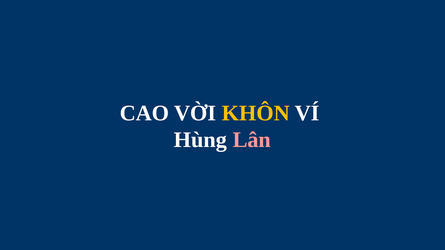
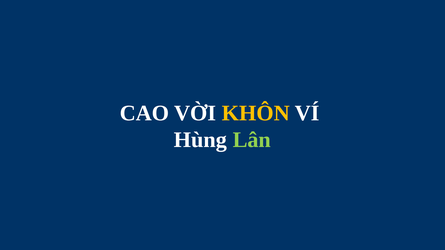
Lân colour: pink -> light green
